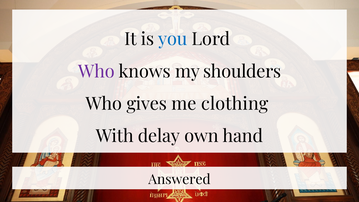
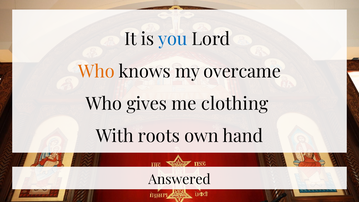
Who at (96, 72) colour: purple -> orange
shoulders: shoulders -> overcame
delay: delay -> roots
